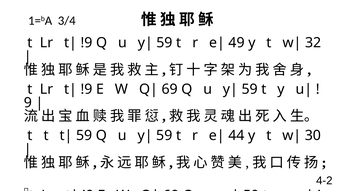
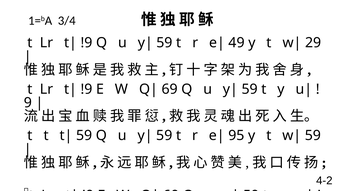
32: 32 -> 29
44: 44 -> 95
30 at (313, 135): 30 -> 59
